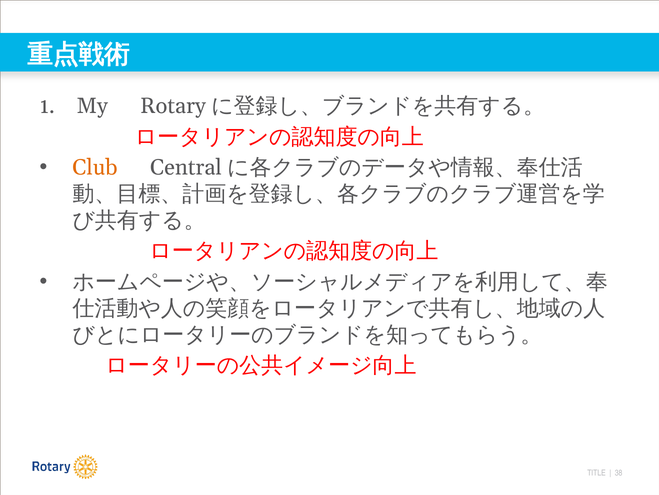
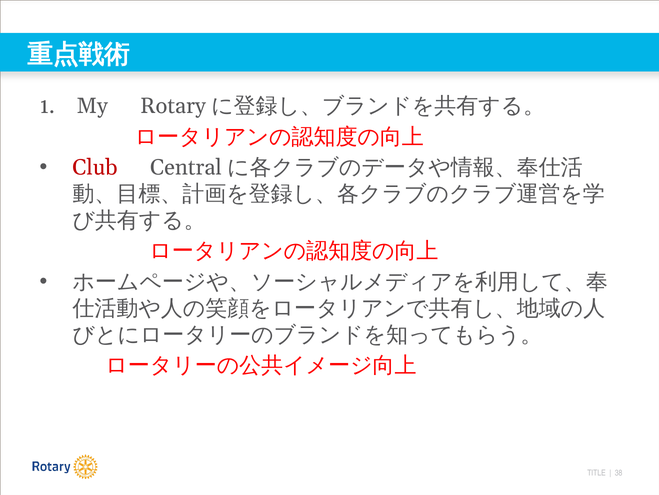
Club colour: orange -> red
